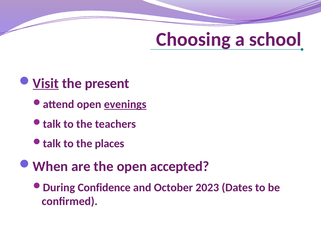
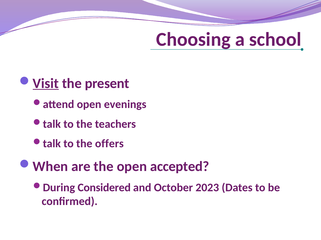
evenings underline: present -> none
places: places -> offers
Confidence: Confidence -> Considered
